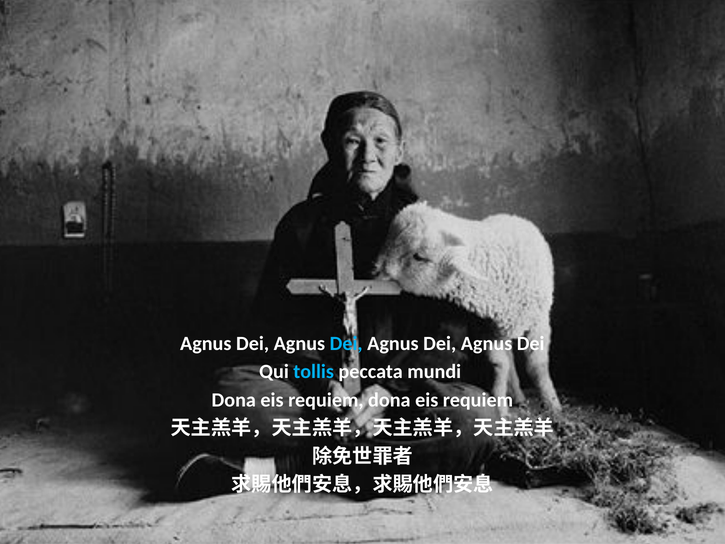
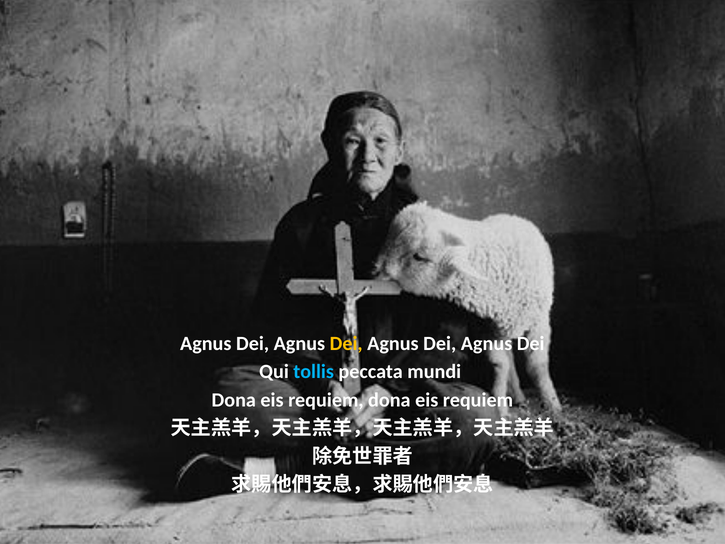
Dei at (346, 343) colour: light blue -> yellow
